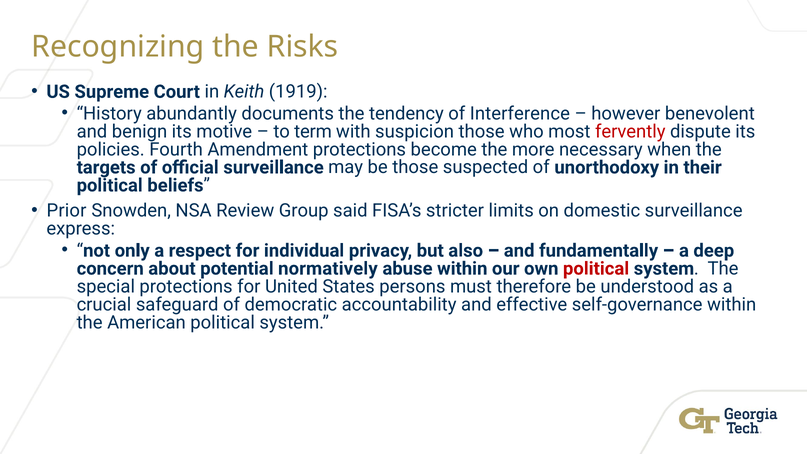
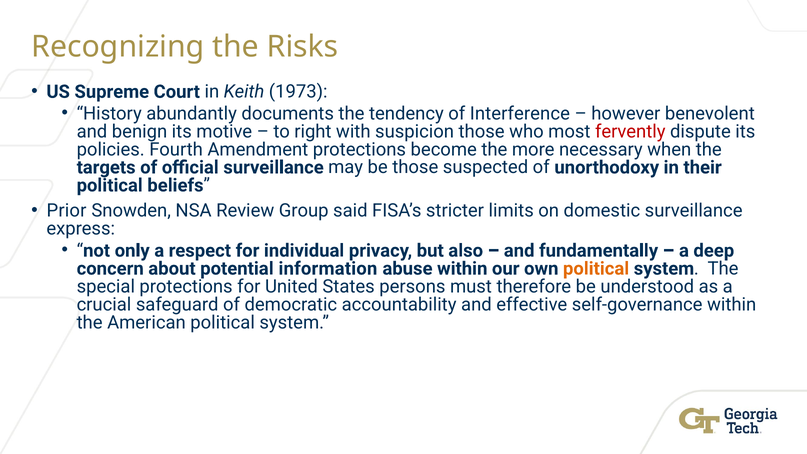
1919: 1919 -> 1973
term: term -> right
normatively: normatively -> information
political at (596, 269) colour: red -> orange
